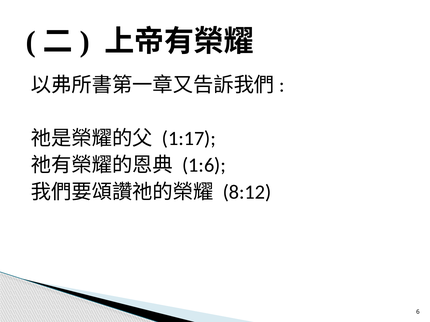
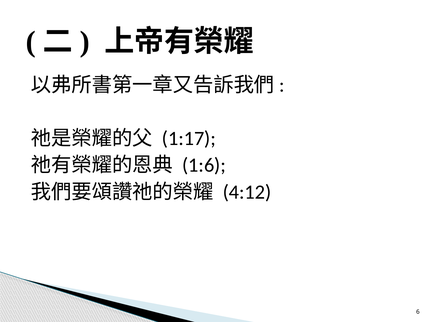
8:12: 8:12 -> 4:12
